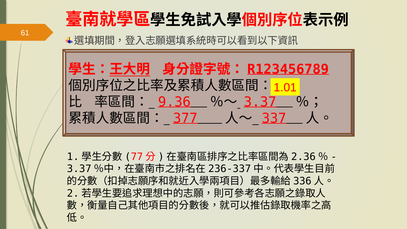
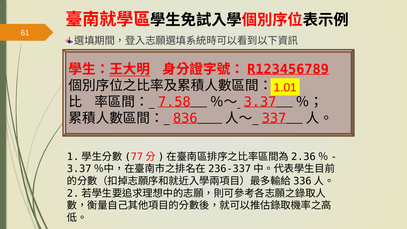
9.36: 9.36 -> 7.58
377: 377 -> 836
